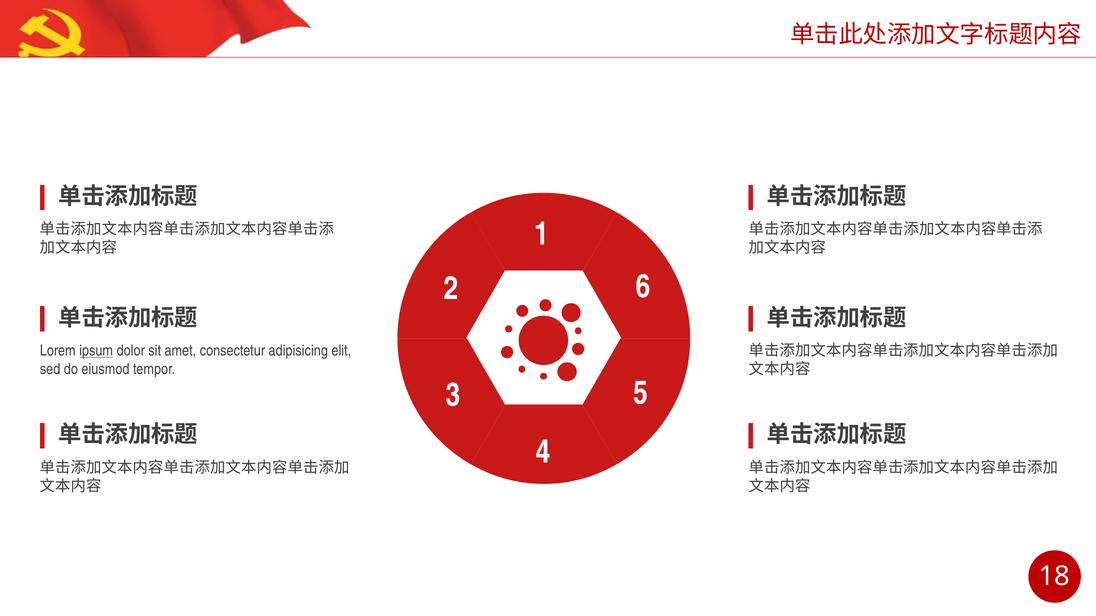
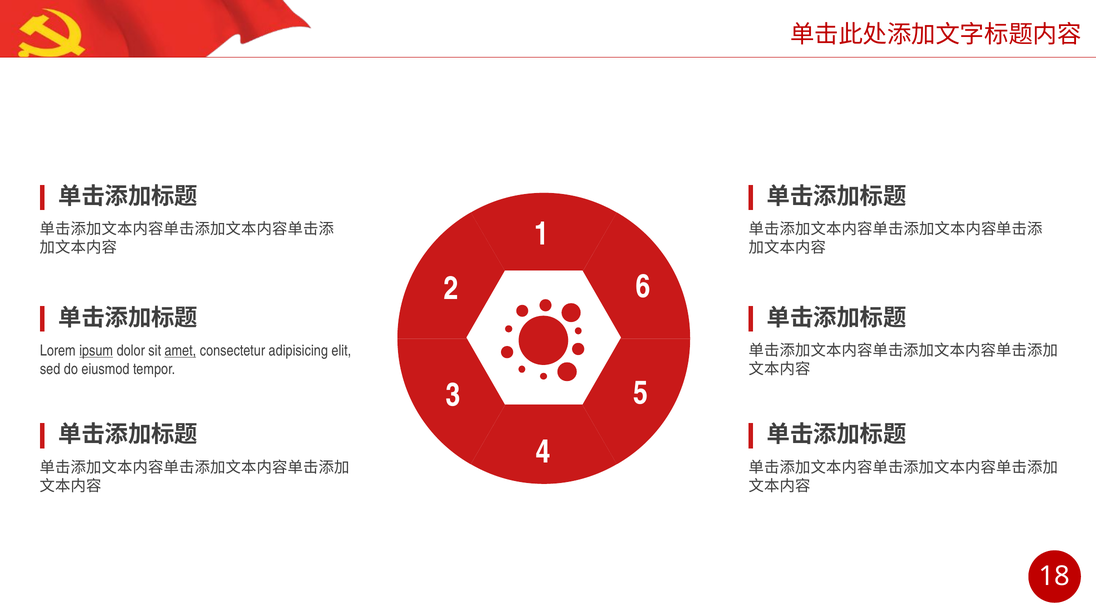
amet underline: none -> present
